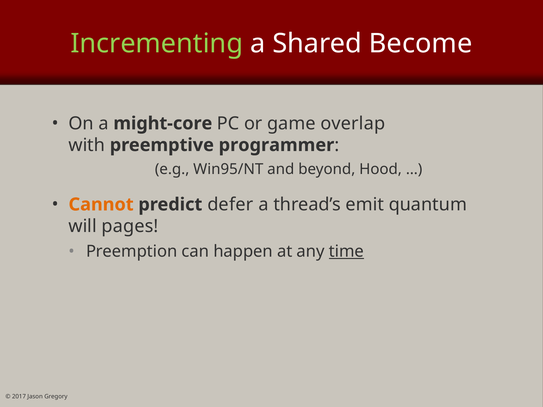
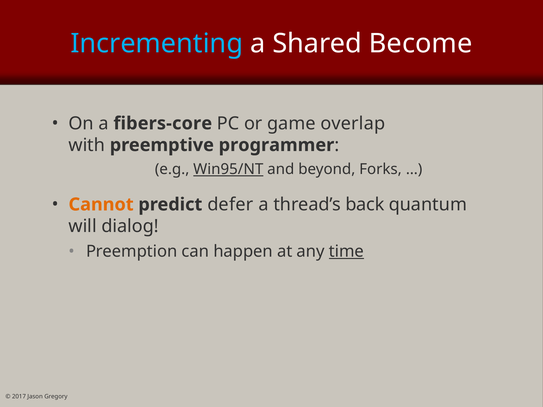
Incrementing colour: light green -> light blue
might-core: might-core -> fibers-core
Win95/NT underline: none -> present
Hood: Hood -> Forks
emit: emit -> back
pages: pages -> dialog
